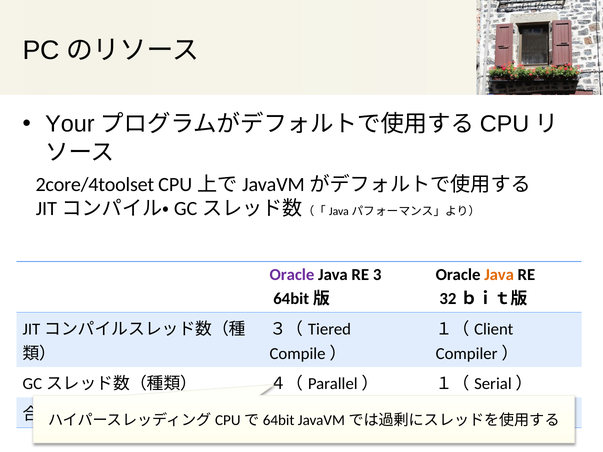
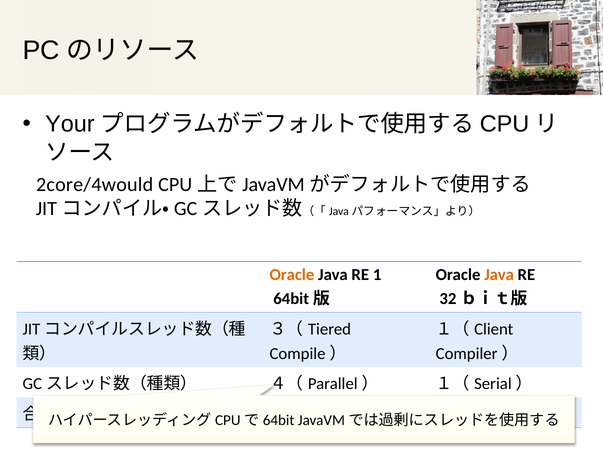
2core/4toolset: 2core/4toolset -> 2core/4would
Oracle at (292, 275) colour: purple -> orange
3: 3 -> 1
